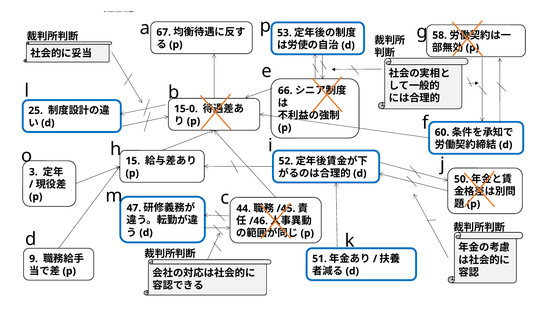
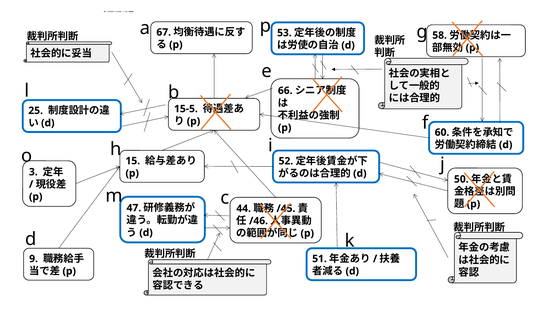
15-0: 15-0 -> 15-5
